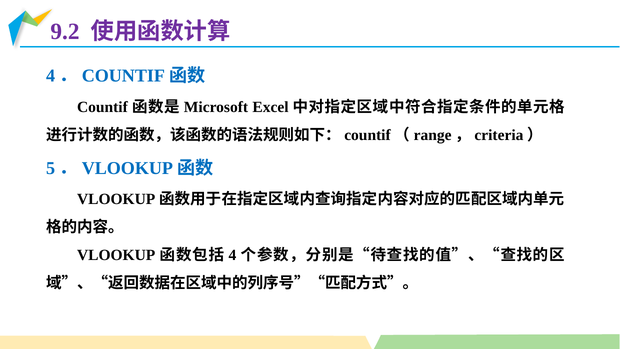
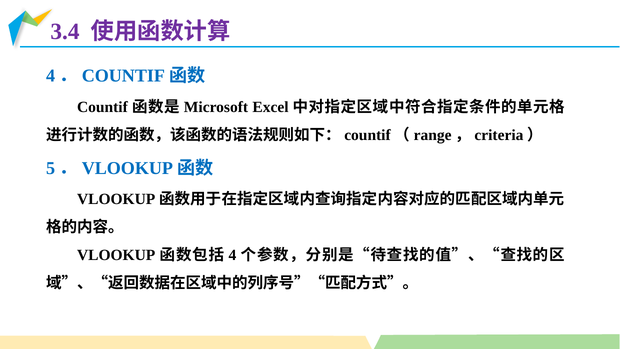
9.2: 9.2 -> 3.4
